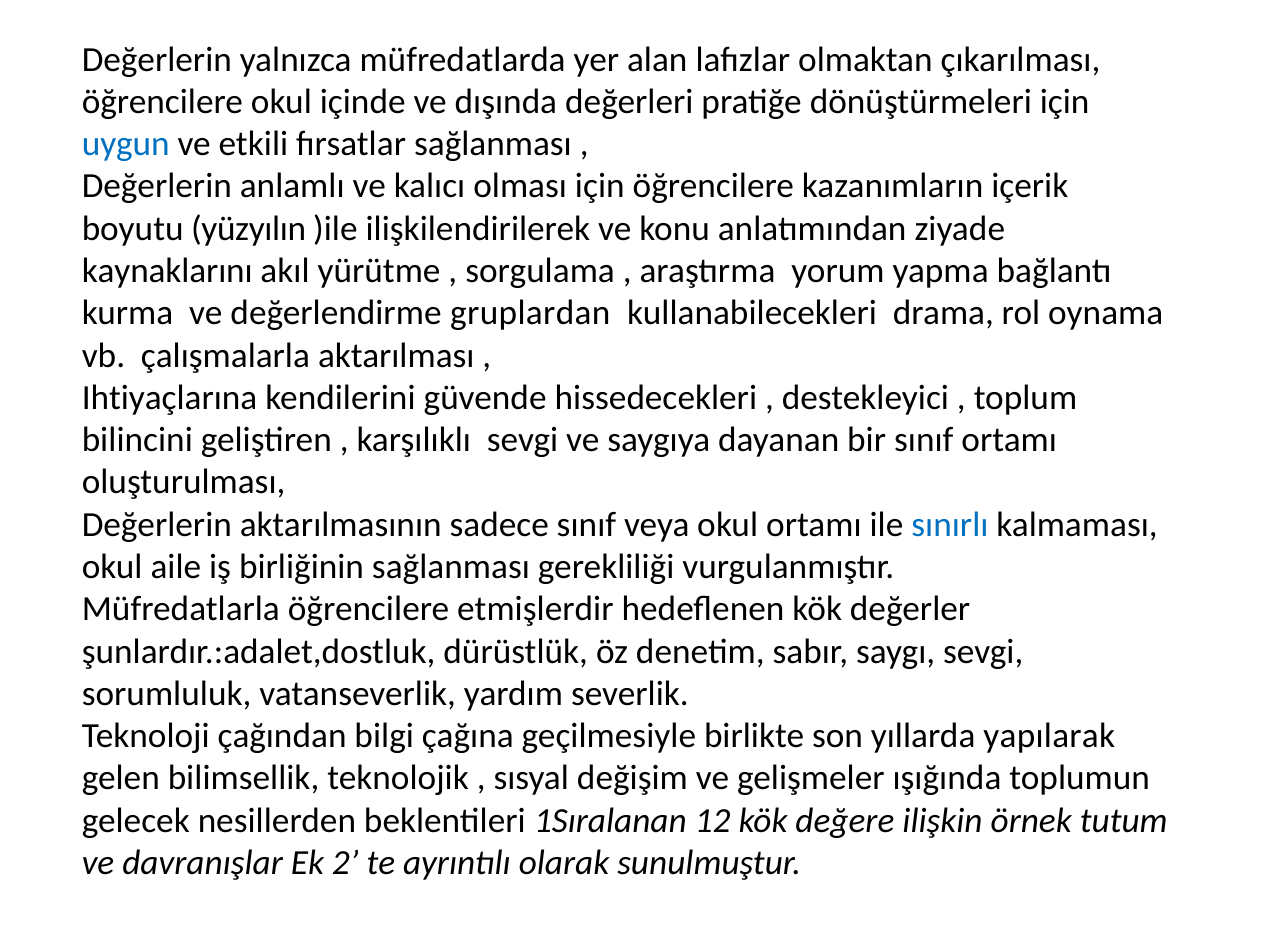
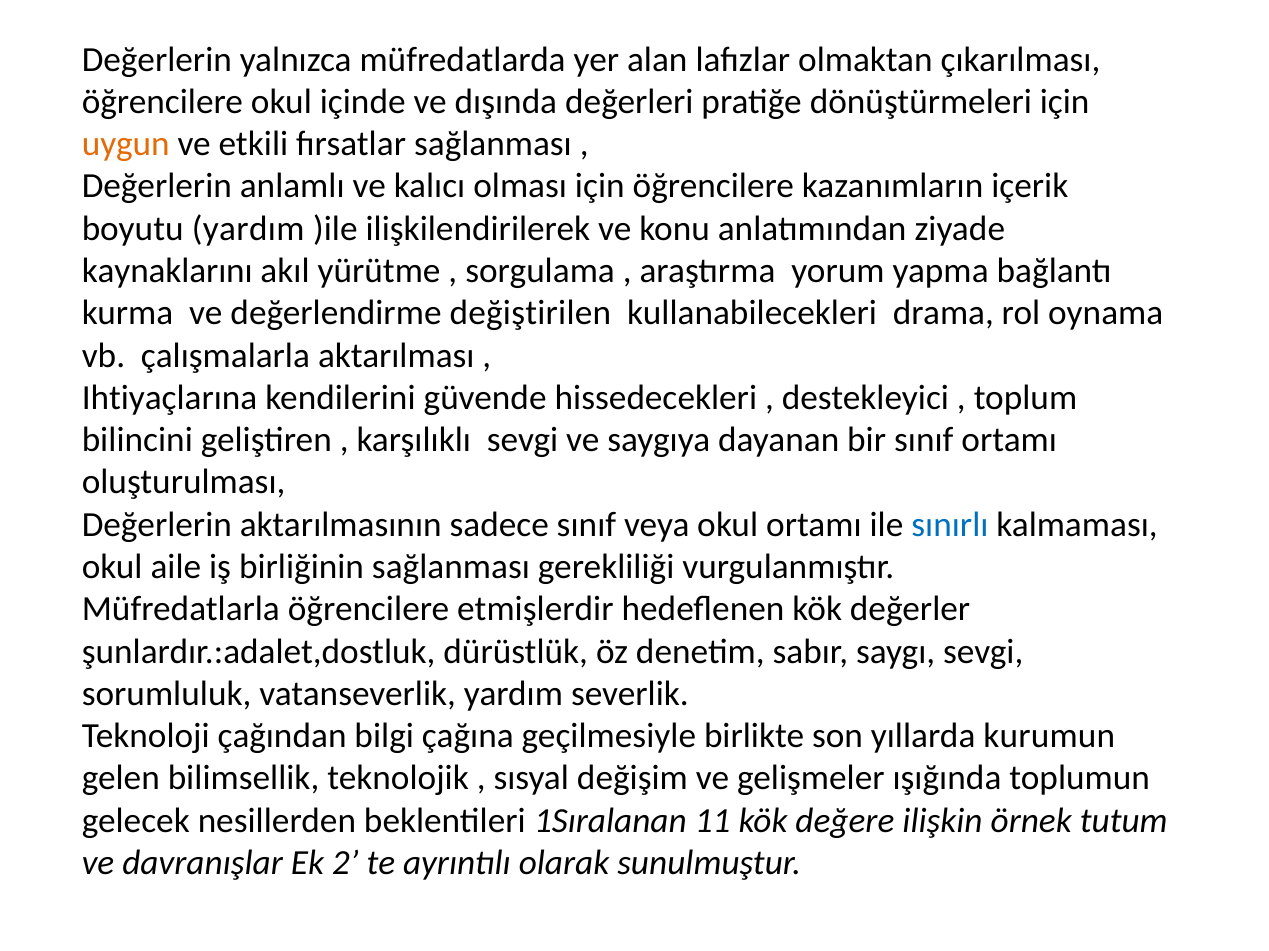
uygun colour: blue -> orange
boyutu yüzyılın: yüzyılın -> yardım
gruplardan: gruplardan -> değiştirilen
yapılarak: yapılarak -> kurumun
12: 12 -> 11
